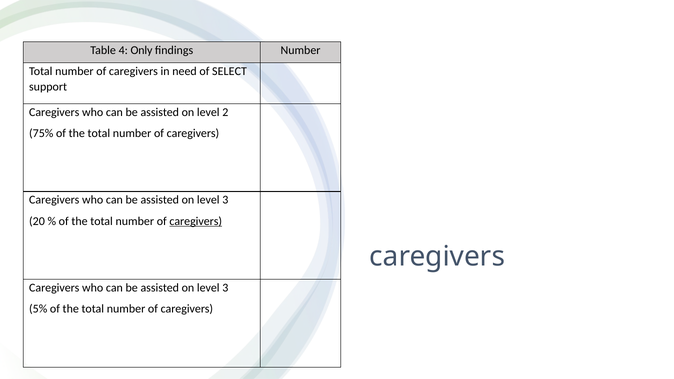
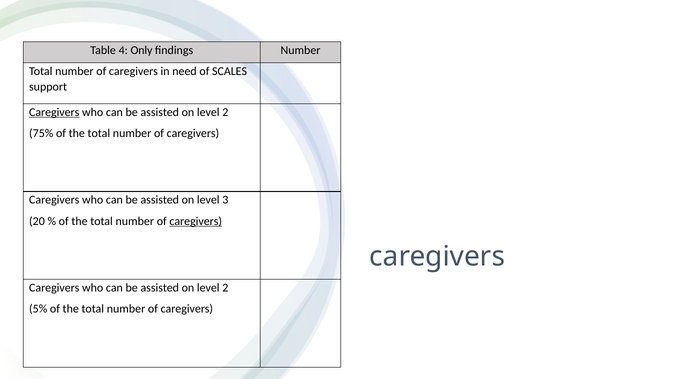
SELECT: SELECT -> SCALES
Caregivers at (54, 112) underline: none -> present
3 at (225, 288): 3 -> 2
